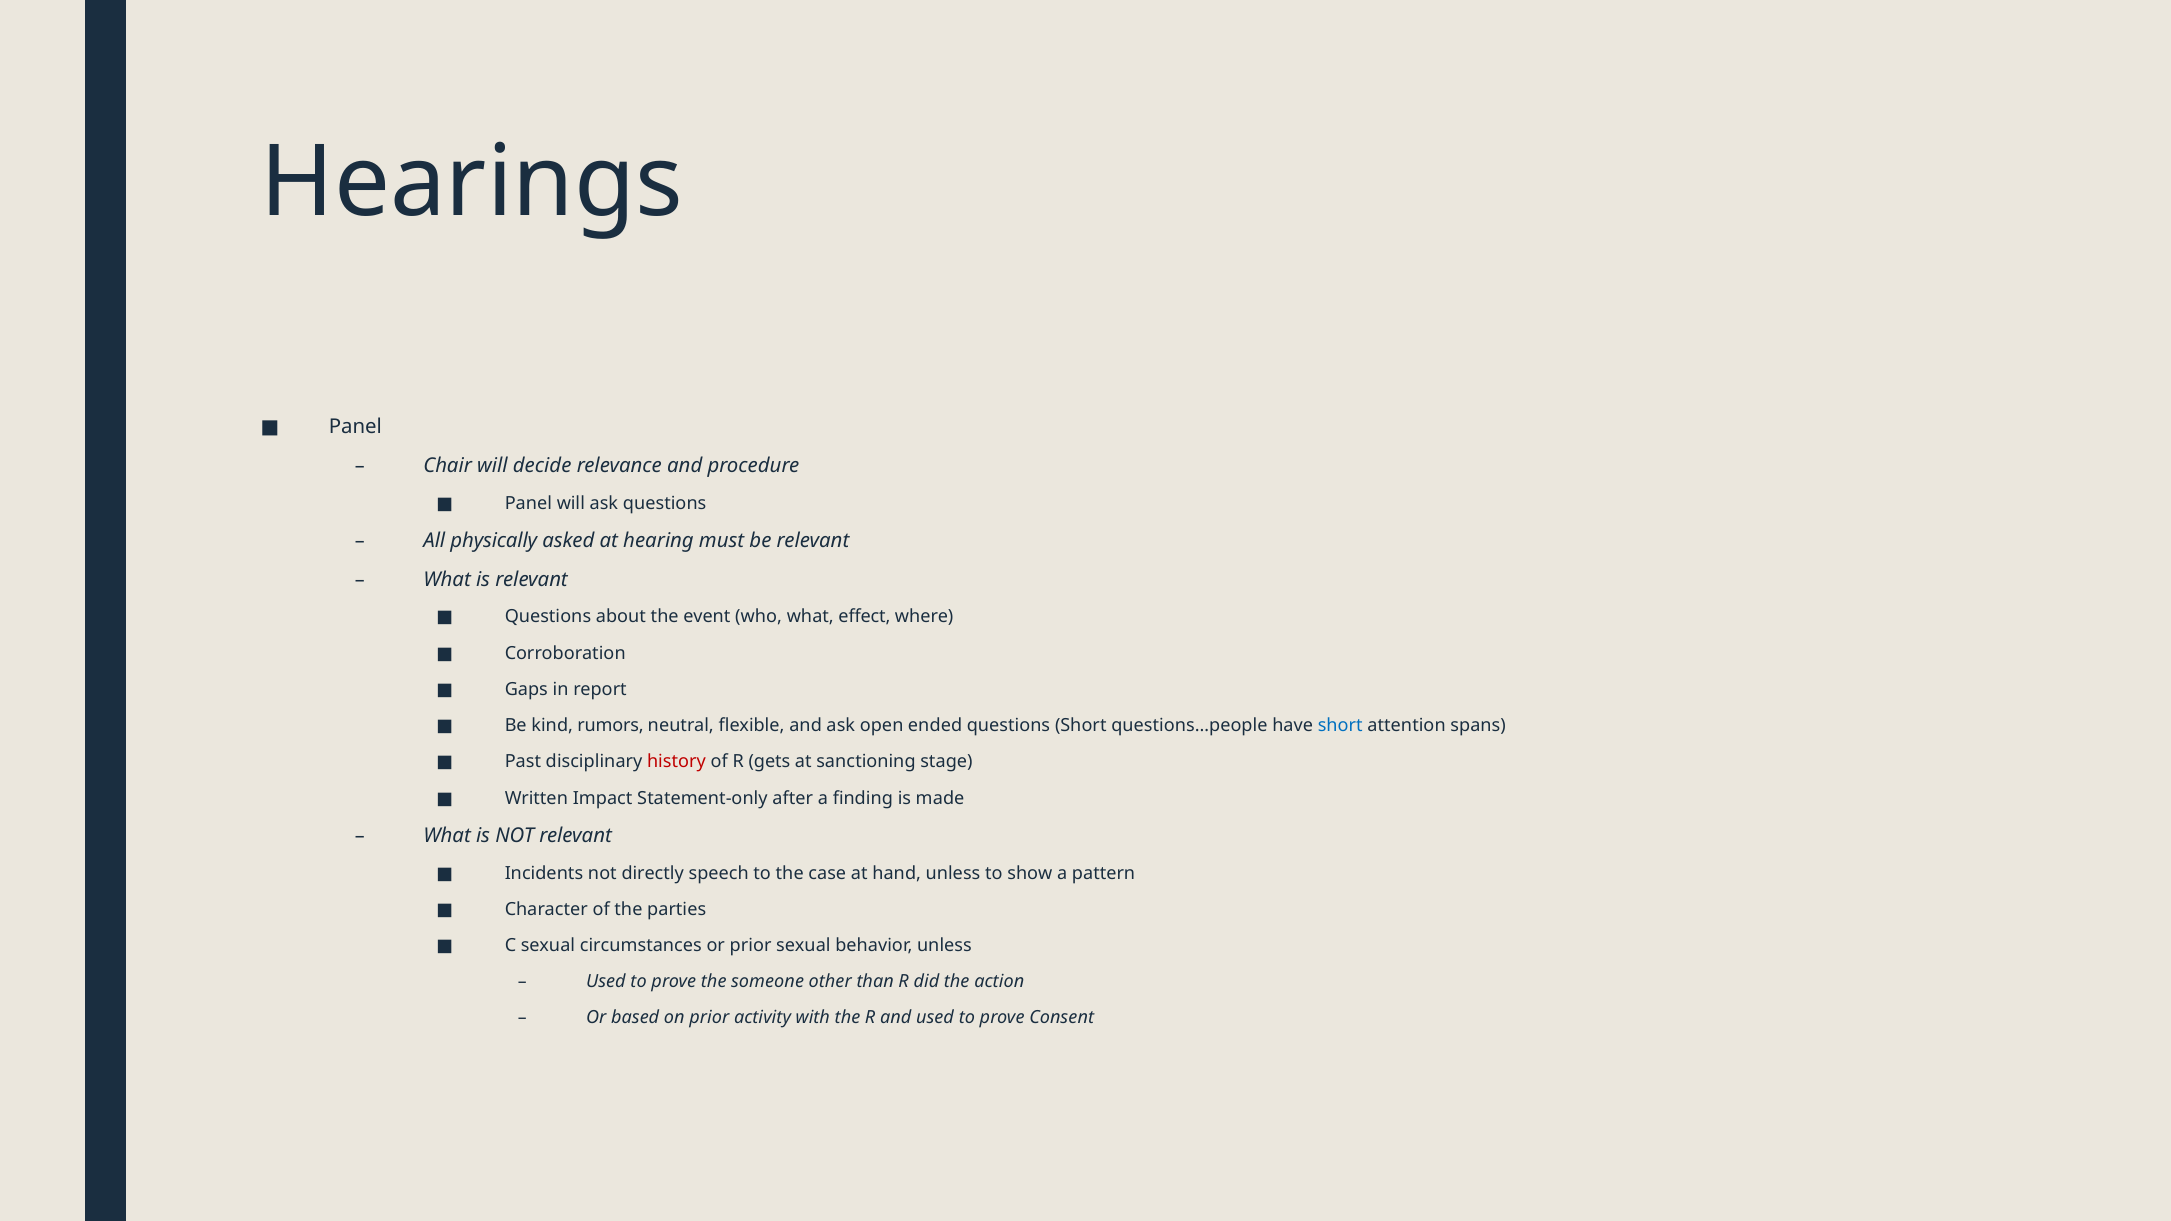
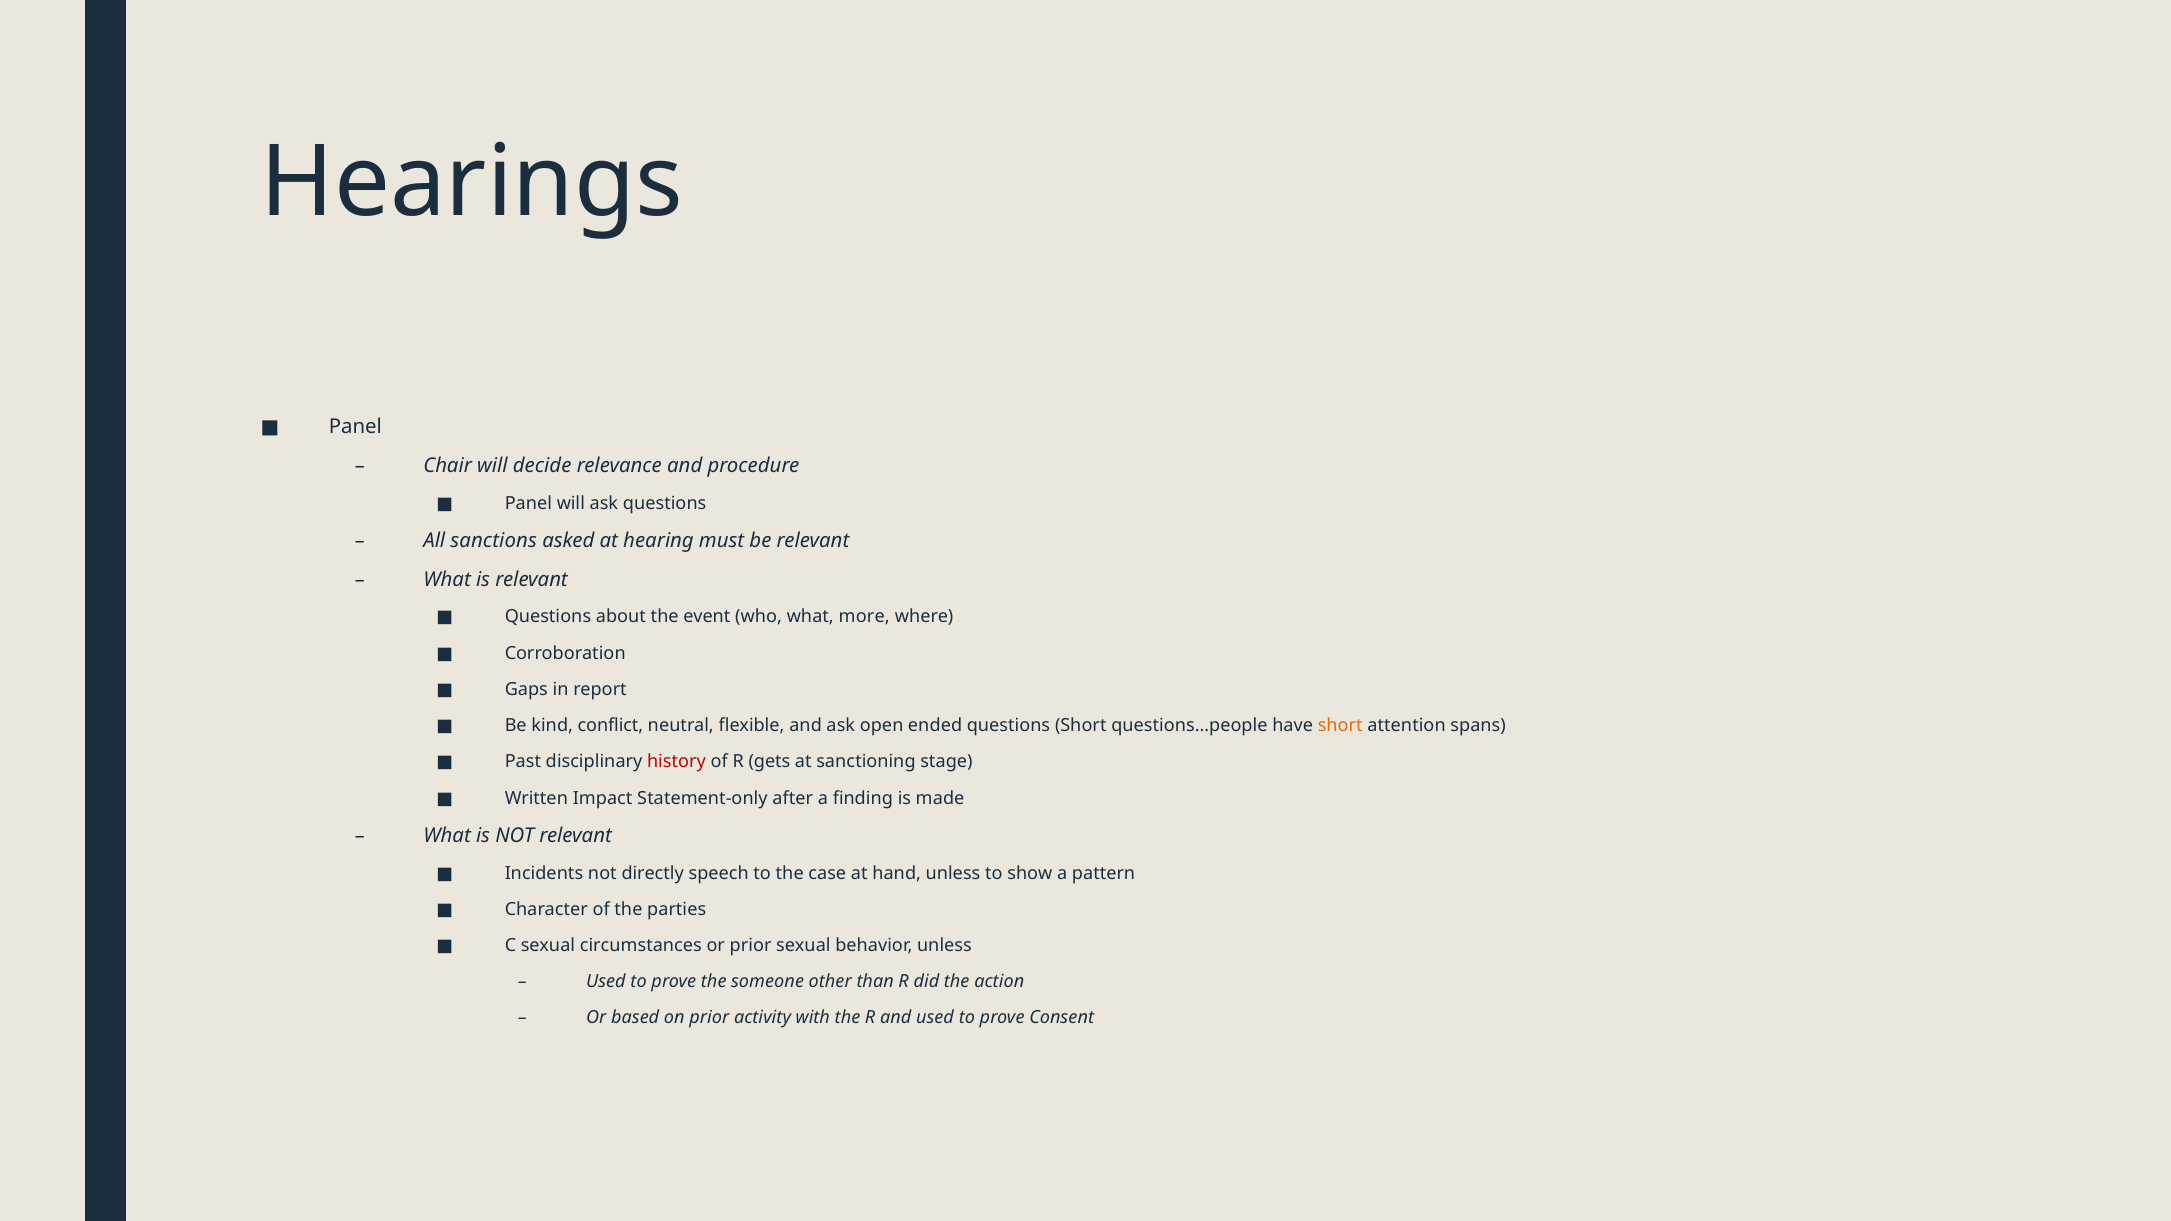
physically: physically -> sanctions
effect: effect -> more
rumors: rumors -> conflict
short at (1340, 726) colour: blue -> orange
